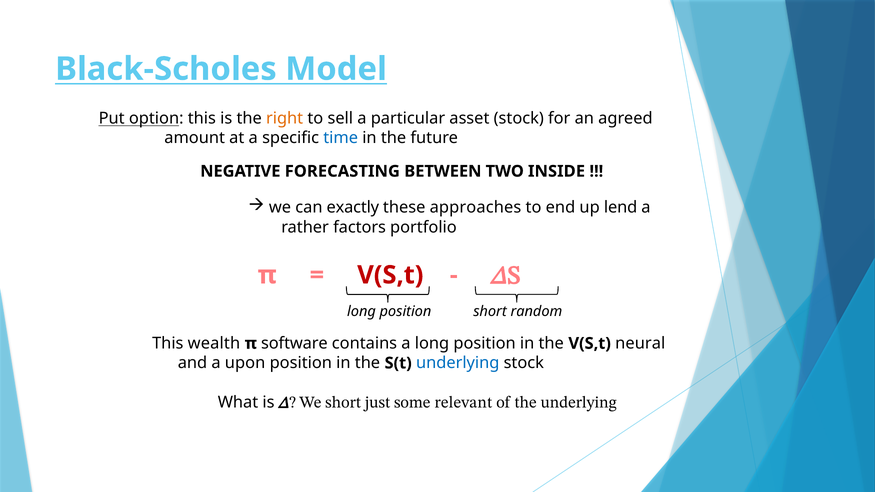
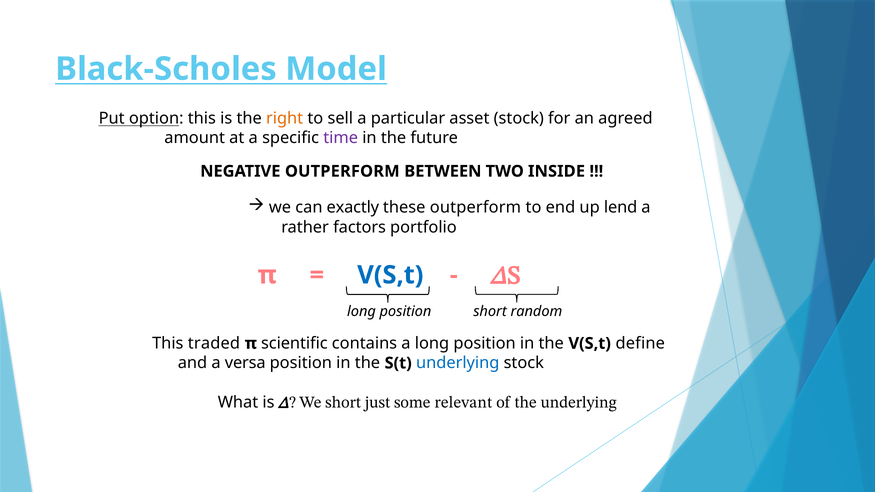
time colour: blue -> purple
NEGATIVE FORECASTING: FORECASTING -> OUTPERFORM
these approaches: approaches -> outperform
V(S,t at (390, 275) colour: red -> blue
wealth: wealth -> traded
software: software -> scientific
neural: neural -> define
upon: upon -> versa
